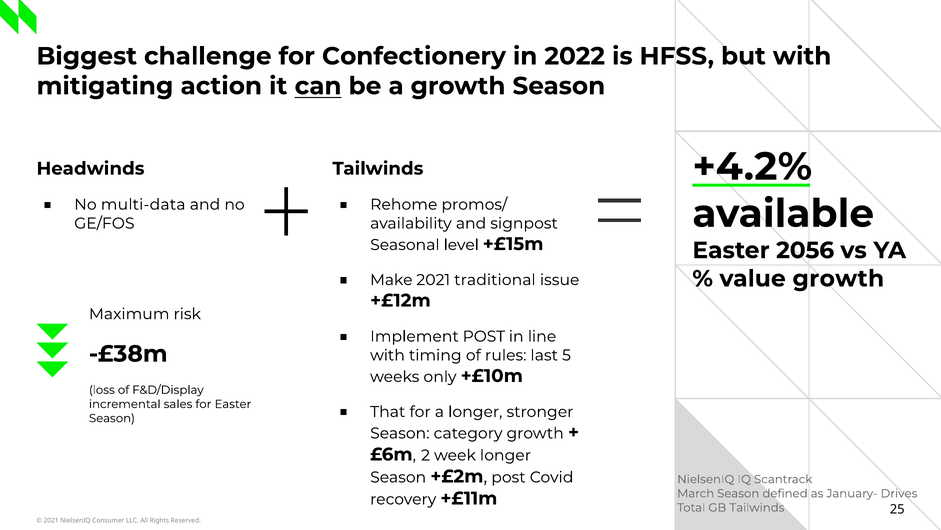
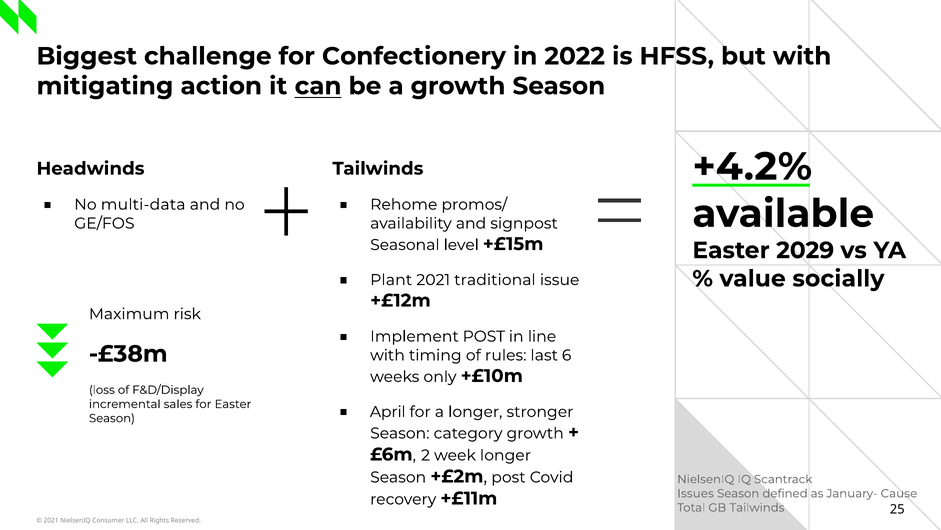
2056: 2056 -> 2029
value growth: growth -> socially
Make: Make -> Plant
5: 5 -> 6
That: That -> April
March: March -> Issues
Drives: Drives -> Cause
